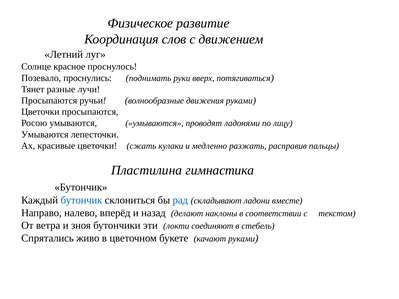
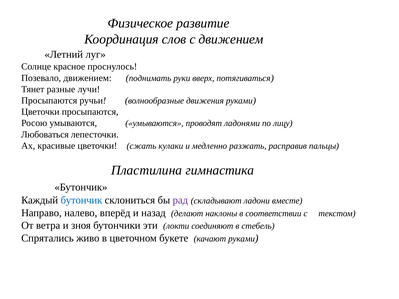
Позевало проснулись: проснулись -> движением
Умываются at (45, 135): Умываются -> Любоваться
рад colour: blue -> purple
